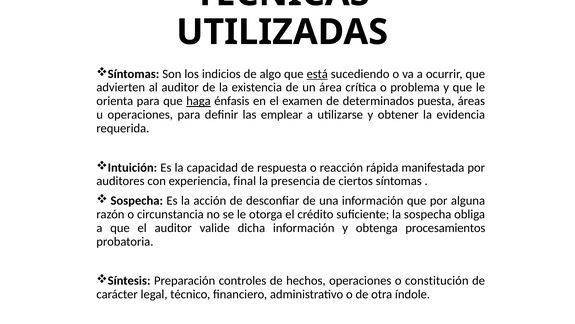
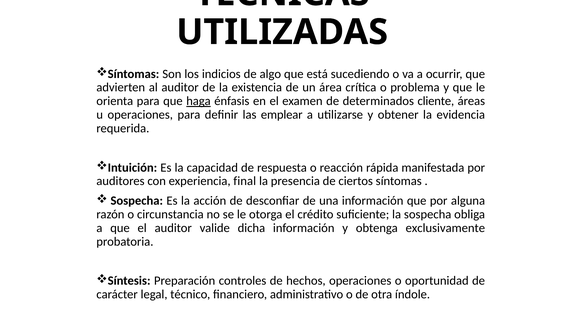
está underline: present -> none
puesta: puesta -> cliente
procesamientos: procesamientos -> exclusivamente
constitución: constitución -> oportunidad
